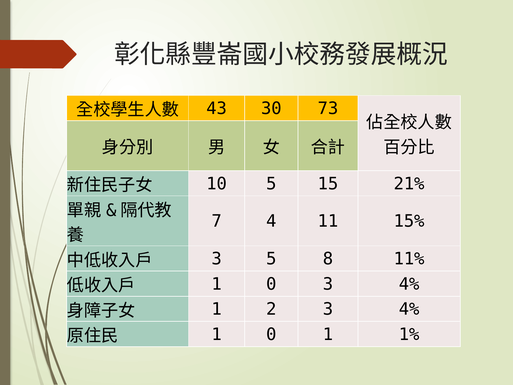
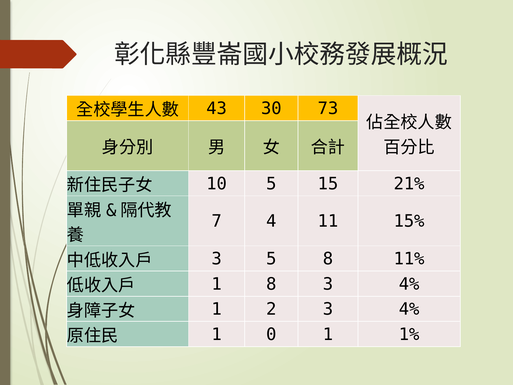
0 at (271, 284): 0 -> 8
